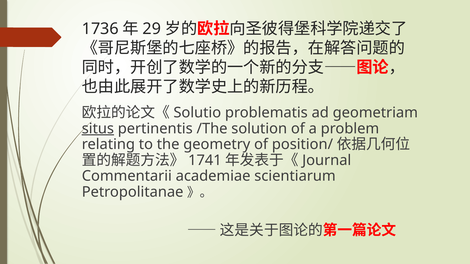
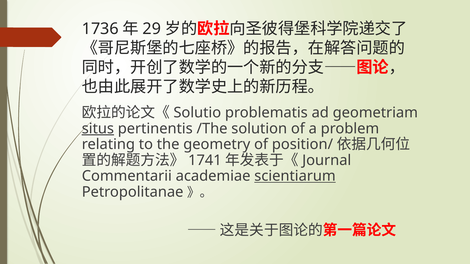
scientiarum underline: none -> present
